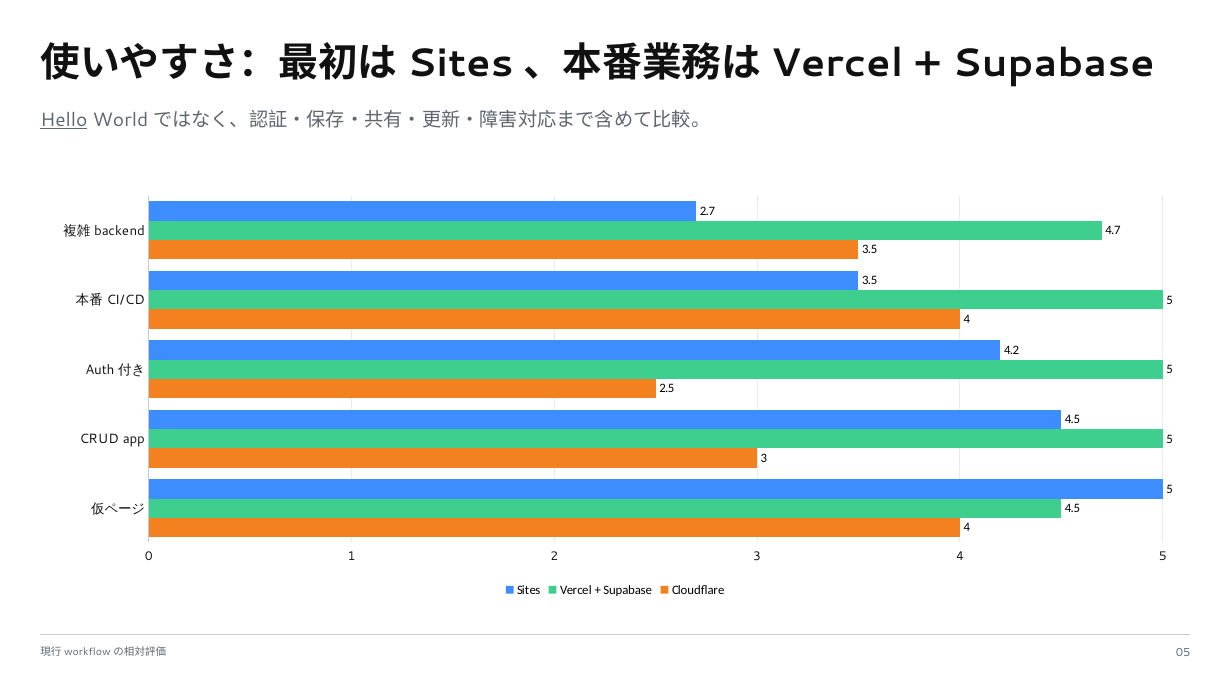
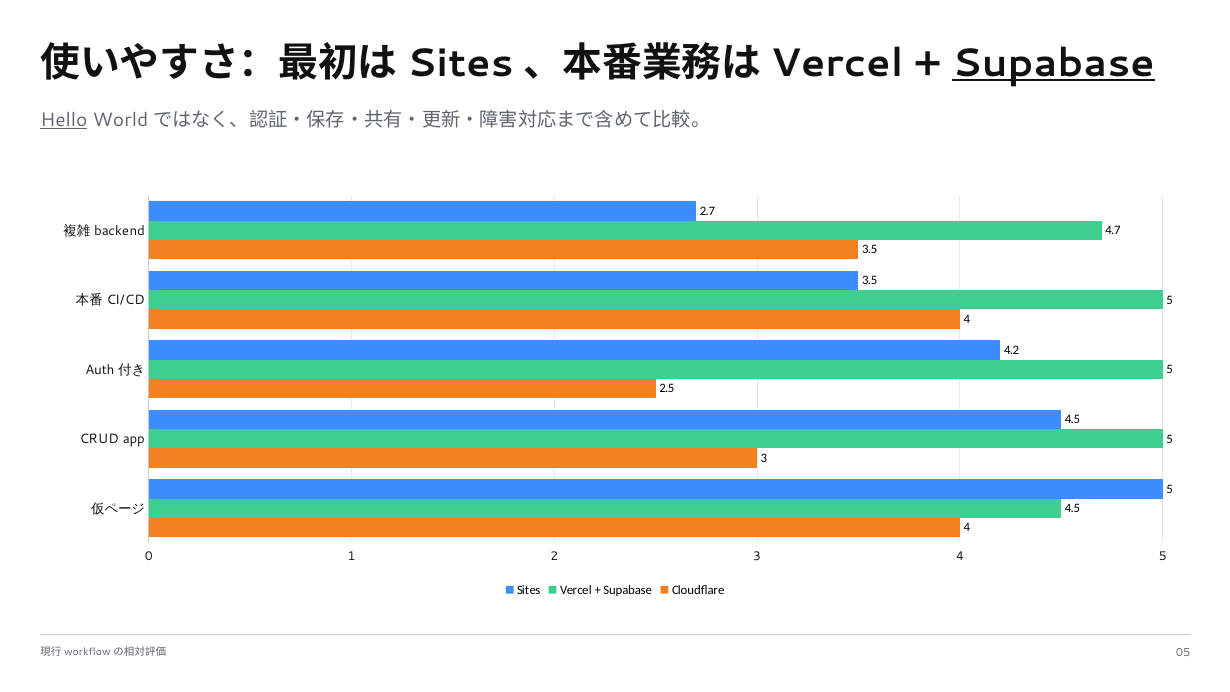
Supabase at (1053, 63) underline: none -> present
